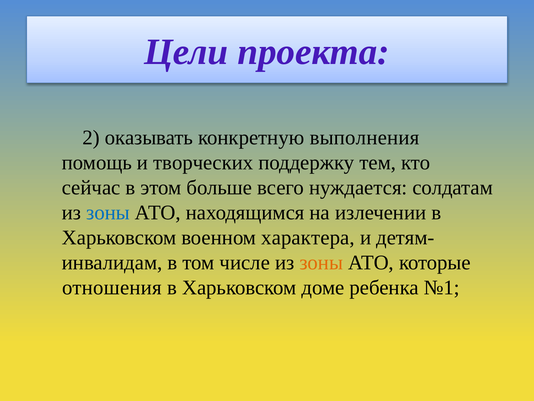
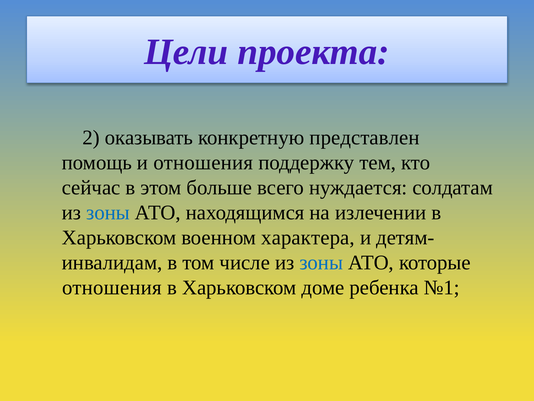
выполнения: выполнения -> представлен
и творческих: творческих -> отношения
зоны at (321, 262) colour: orange -> blue
